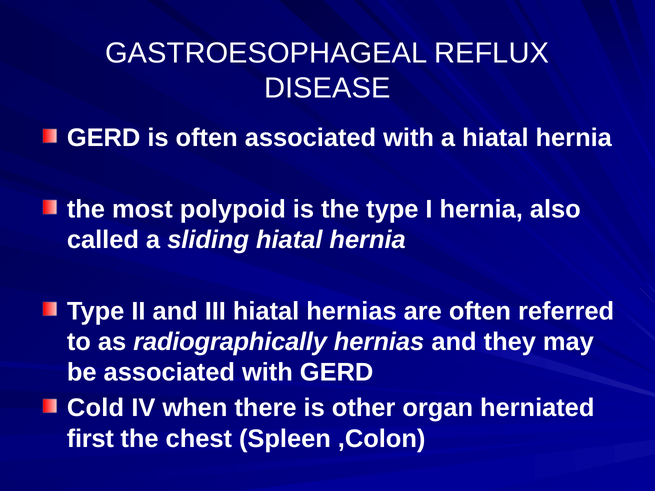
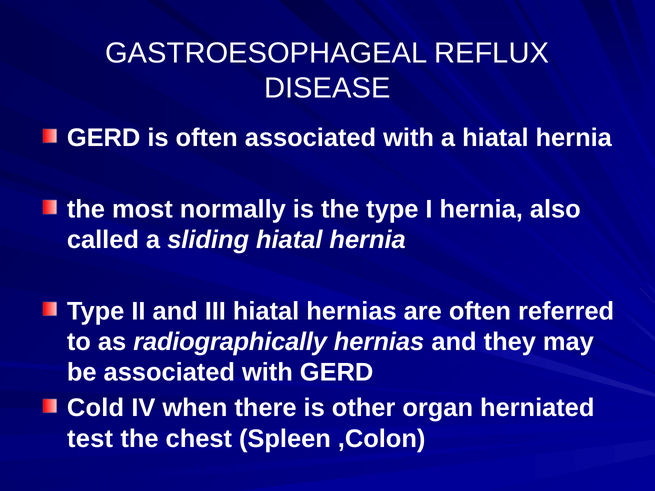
polypoid: polypoid -> normally
first: first -> test
